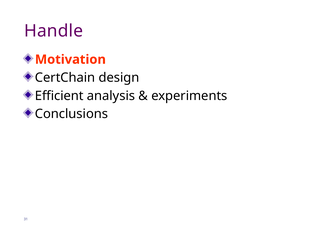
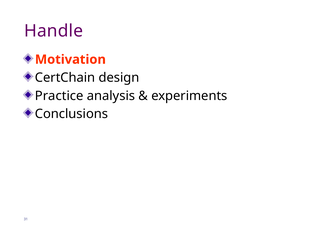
Efficient: Efficient -> Practice
